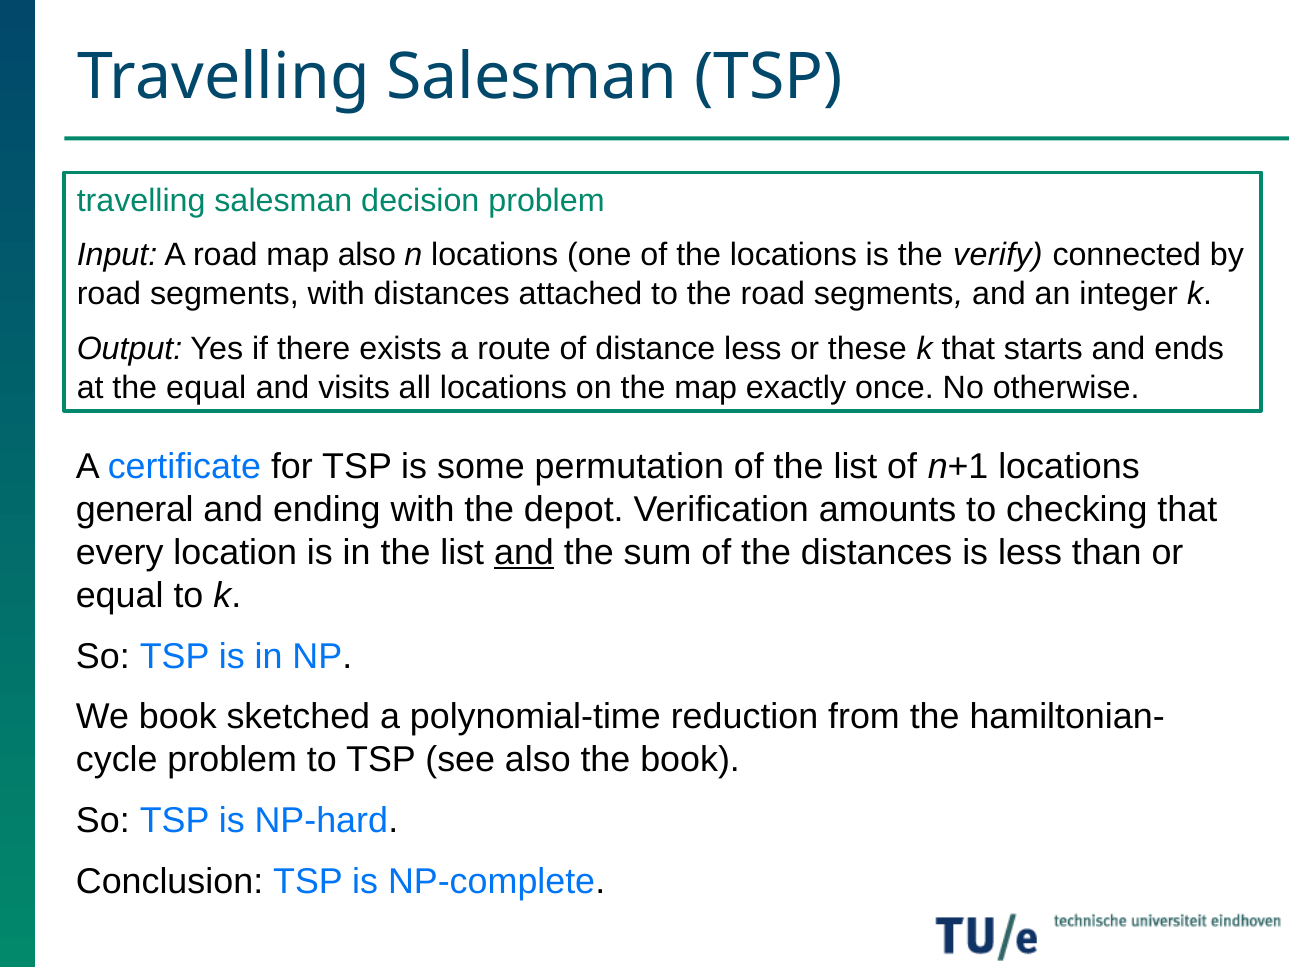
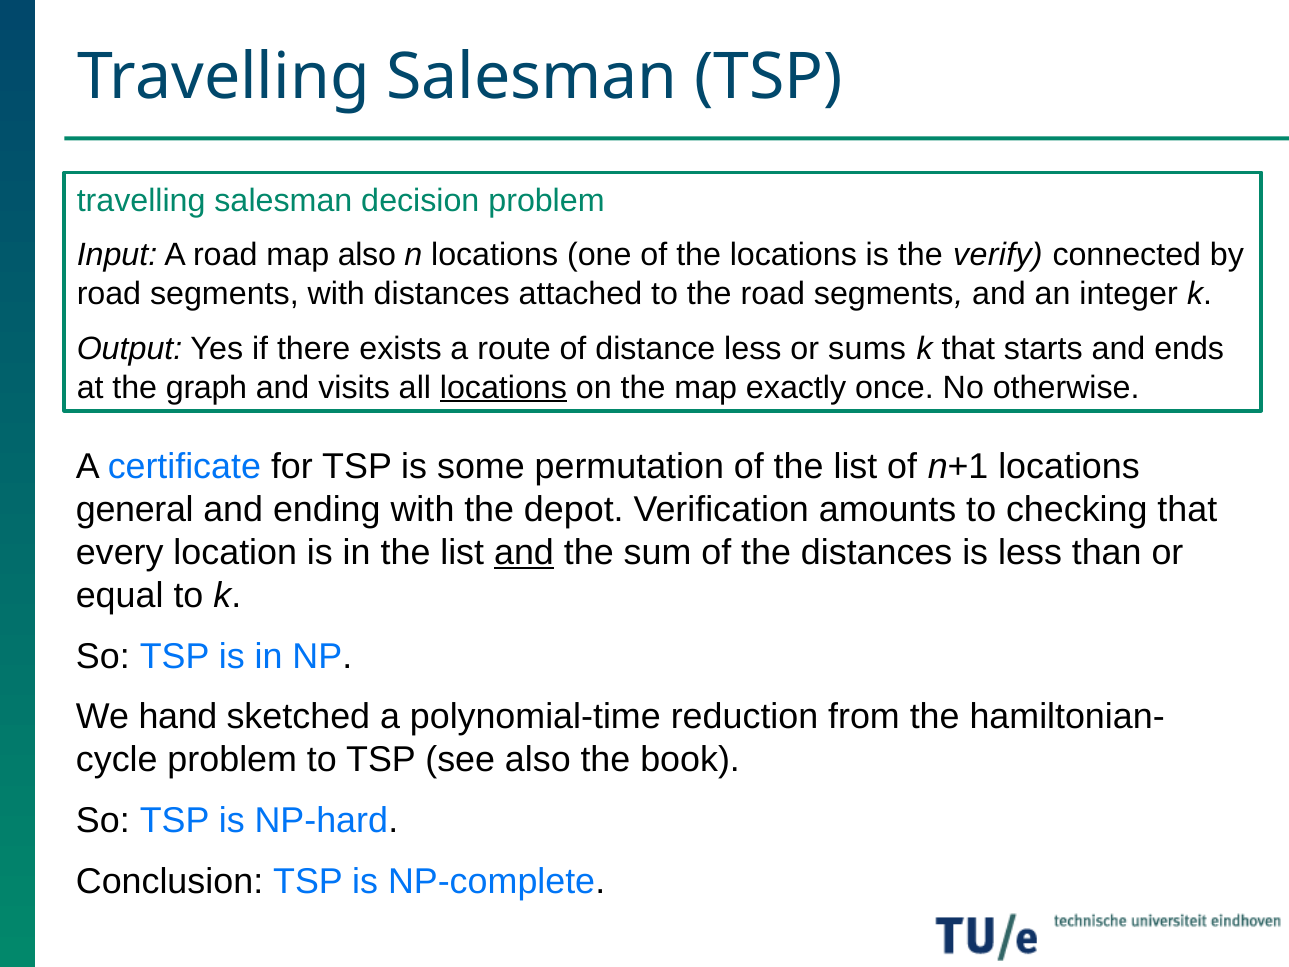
these: these -> sums
the equal: equal -> graph
locations at (503, 387) underline: none -> present
We book: book -> hand
